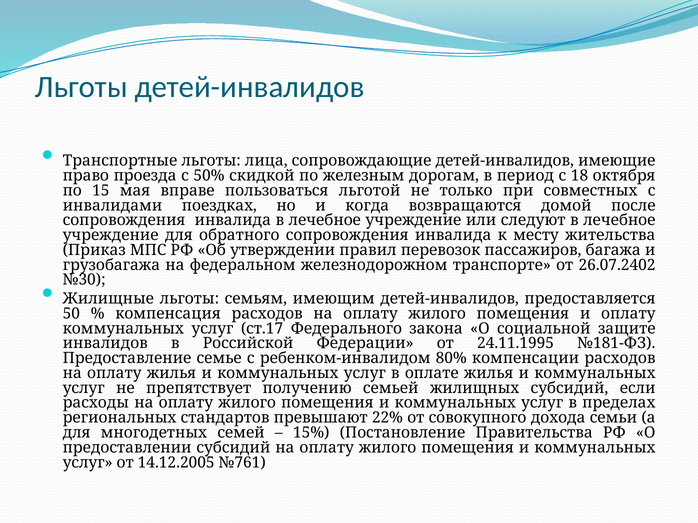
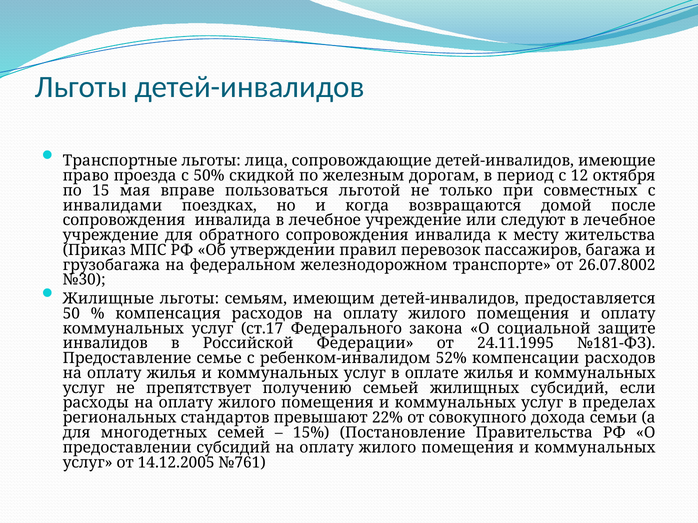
18: 18 -> 12
26.07.2402: 26.07.2402 -> 26.07.8002
80%: 80% -> 52%
